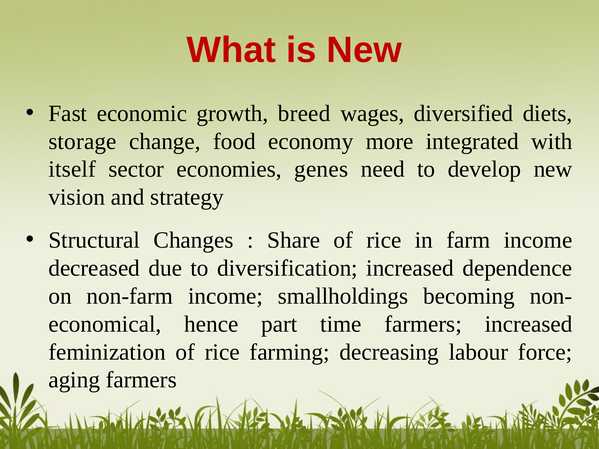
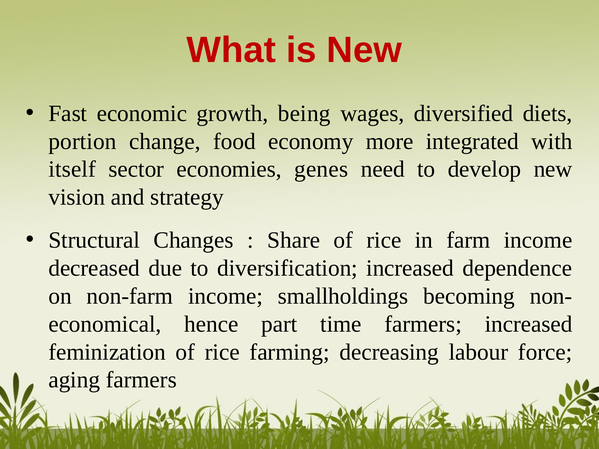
breed: breed -> being
storage: storage -> portion
